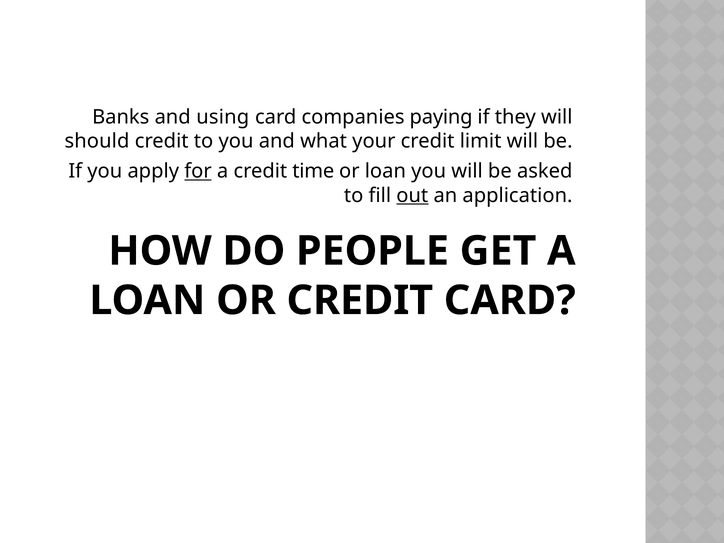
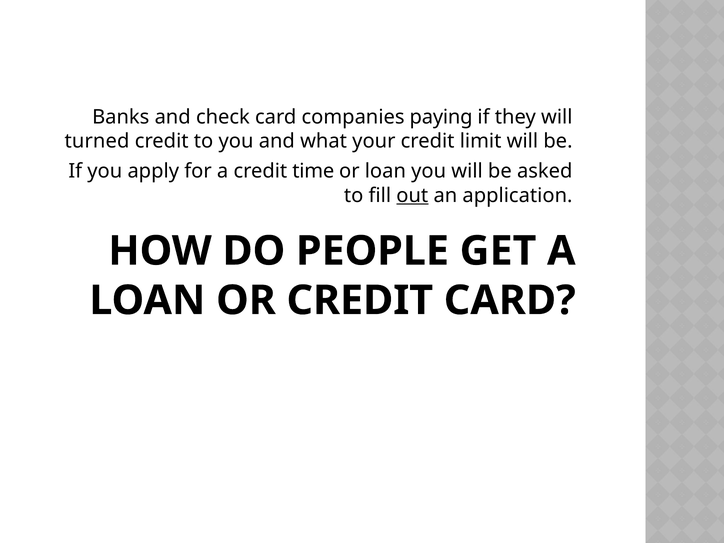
using: using -> check
should: should -> turned
for underline: present -> none
